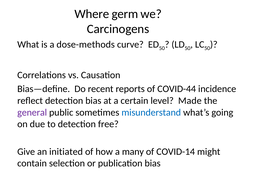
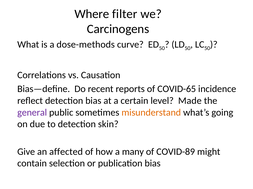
germ: germ -> filter
COVID-44: COVID-44 -> COVID-65
misunderstand colour: blue -> orange
free: free -> skin
initiated: initiated -> affected
COVID-14: COVID-14 -> COVID-89
